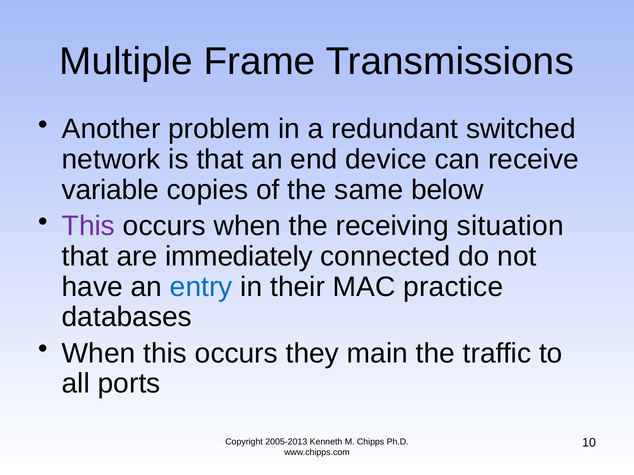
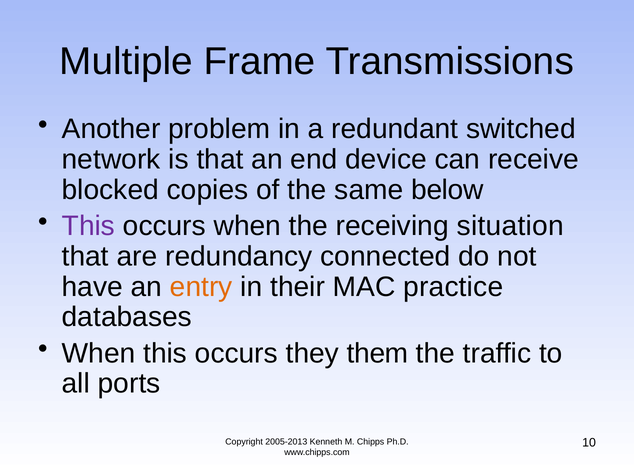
variable: variable -> blocked
immediately: immediately -> redundancy
entry colour: blue -> orange
main: main -> them
